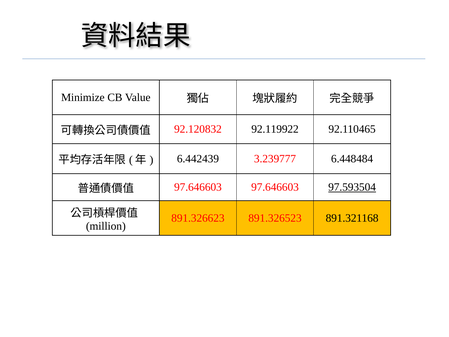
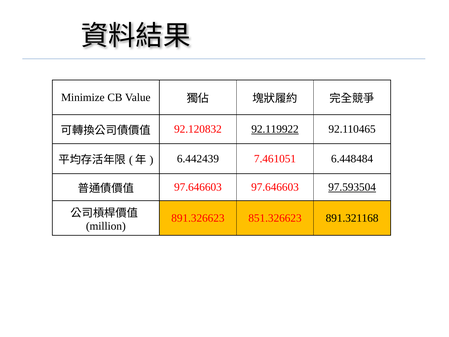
92.119922 underline: none -> present
3.239777: 3.239777 -> 7.461051
891.326523: 891.326523 -> 851.326623
